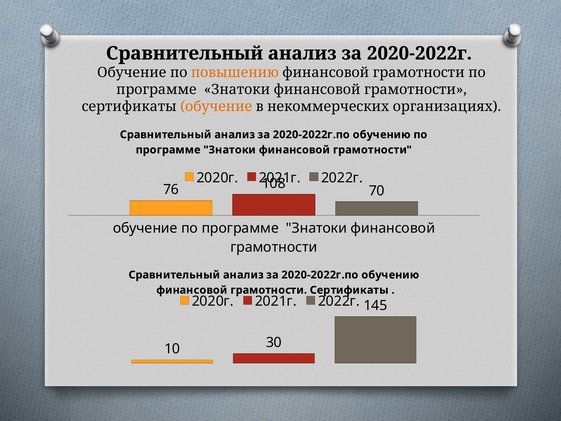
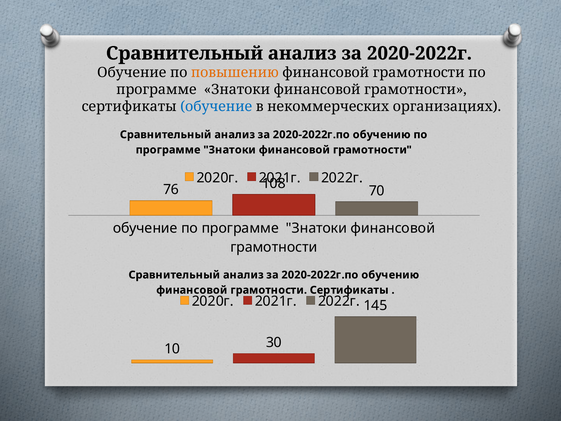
обучение at (216, 106) colour: orange -> blue
